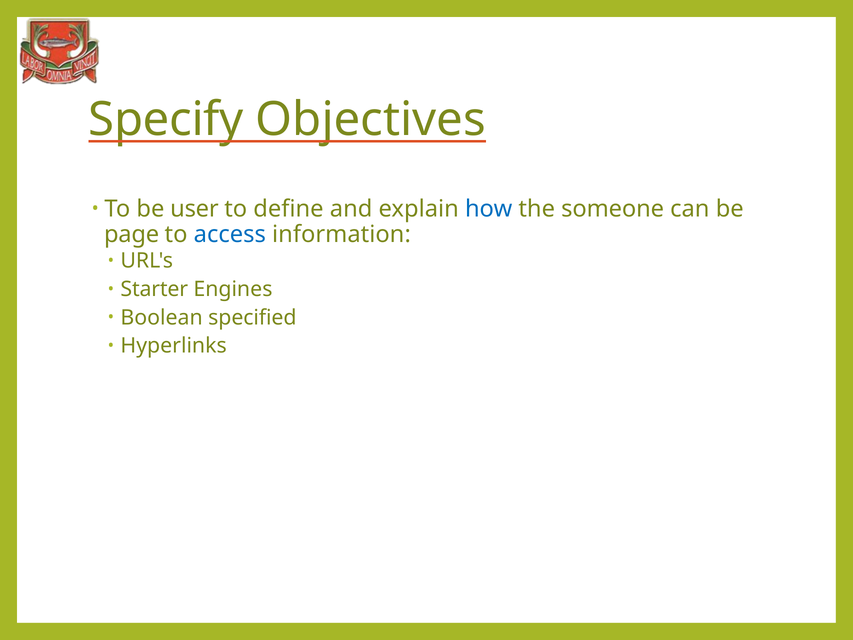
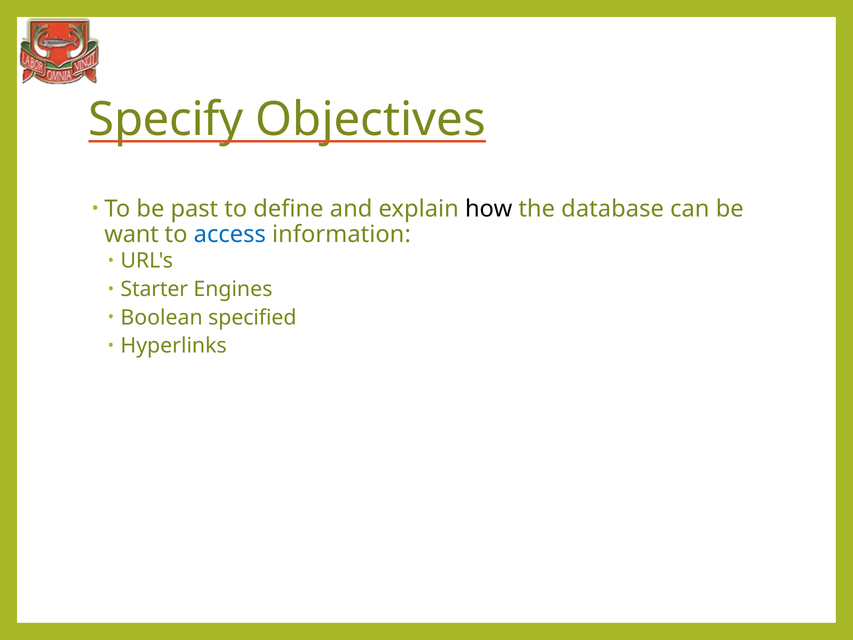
user: user -> past
how colour: blue -> black
someone: someone -> database
page: page -> want
